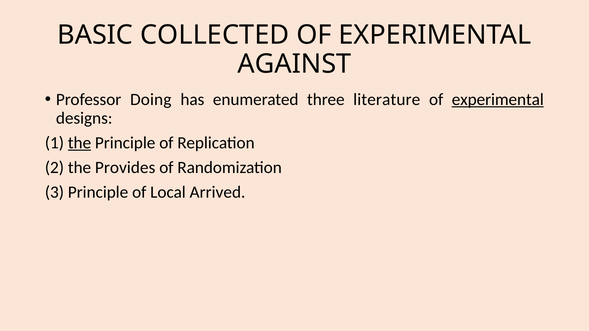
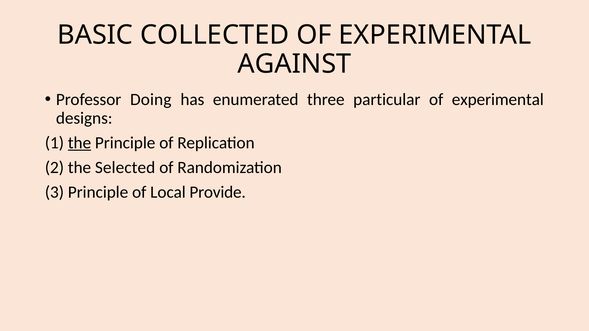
literature: literature -> particular
experimental at (498, 100) underline: present -> none
Provides: Provides -> Selected
Arrived: Arrived -> Provide
